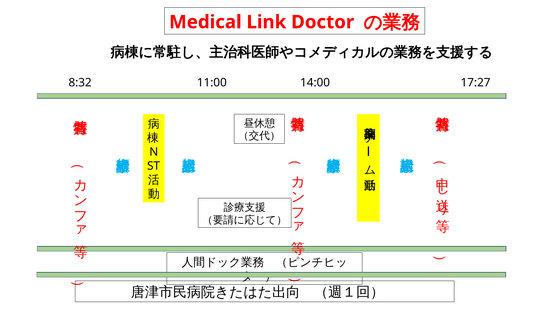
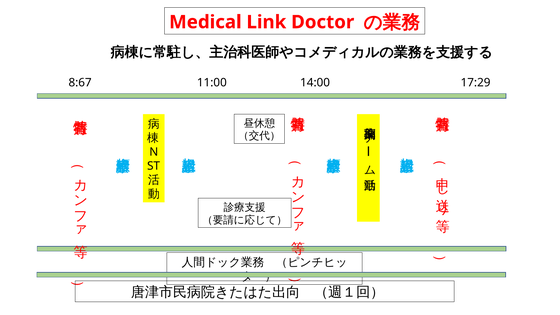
8:32: 8:32 -> 8:67
17:27: 17:27 -> 17:29
